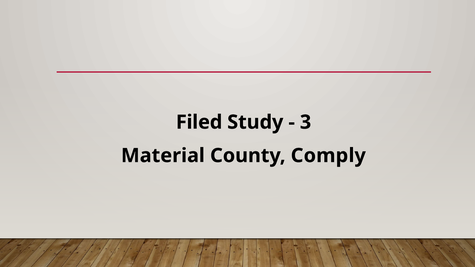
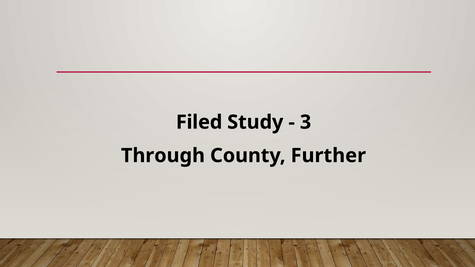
Material: Material -> Through
Comply: Comply -> Further
